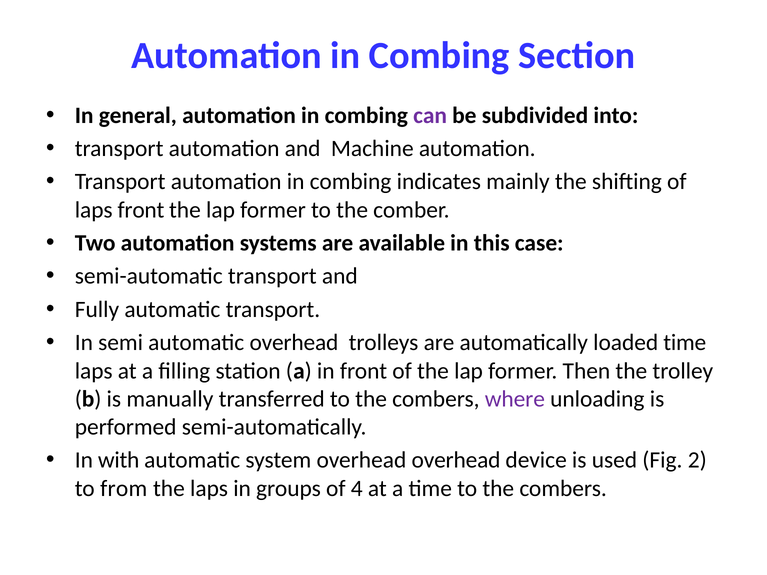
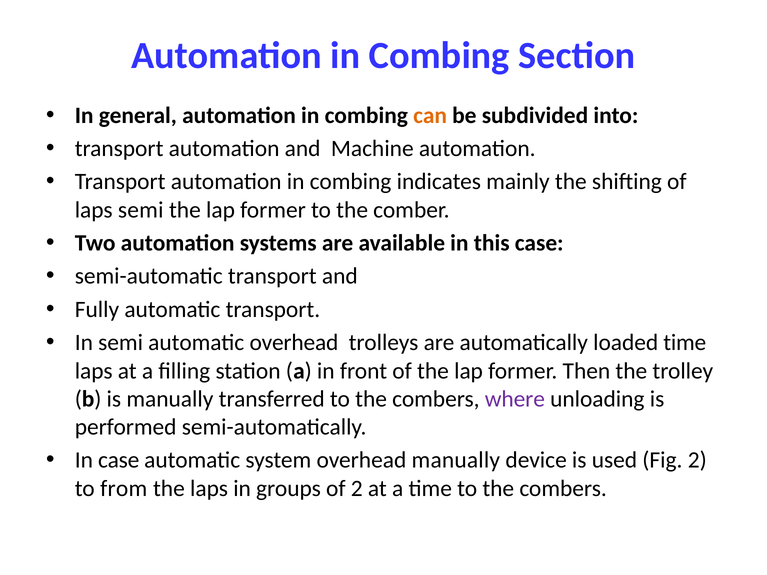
can colour: purple -> orange
laps front: front -> semi
In with: with -> case
overhead overhead: overhead -> manually
of 4: 4 -> 2
